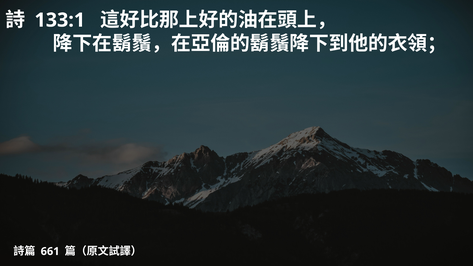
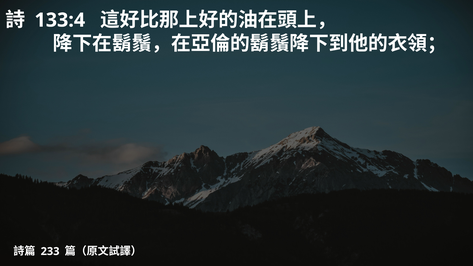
133:1: 133:1 -> 133:4
661: 661 -> 233
